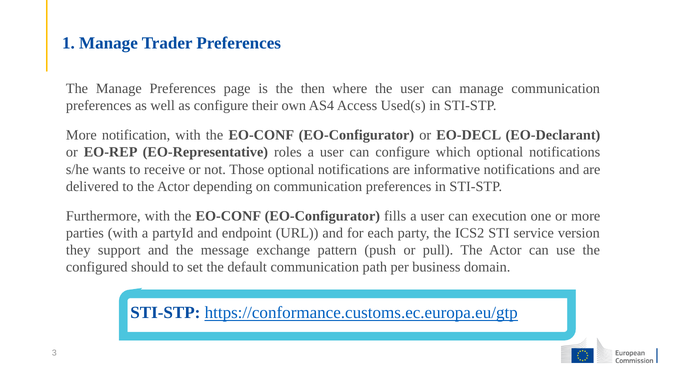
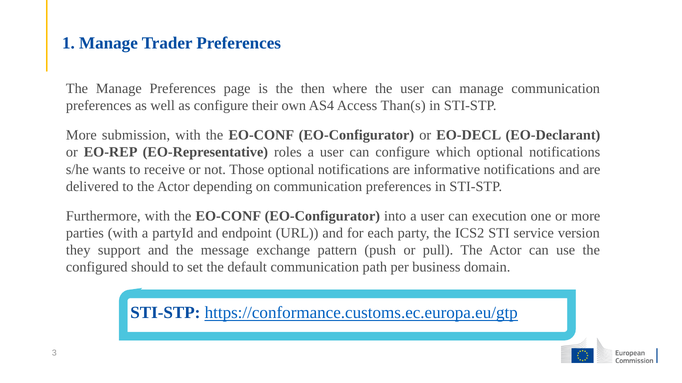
Used(s: Used(s -> Than(s
notification: notification -> submission
fills: fills -> into
